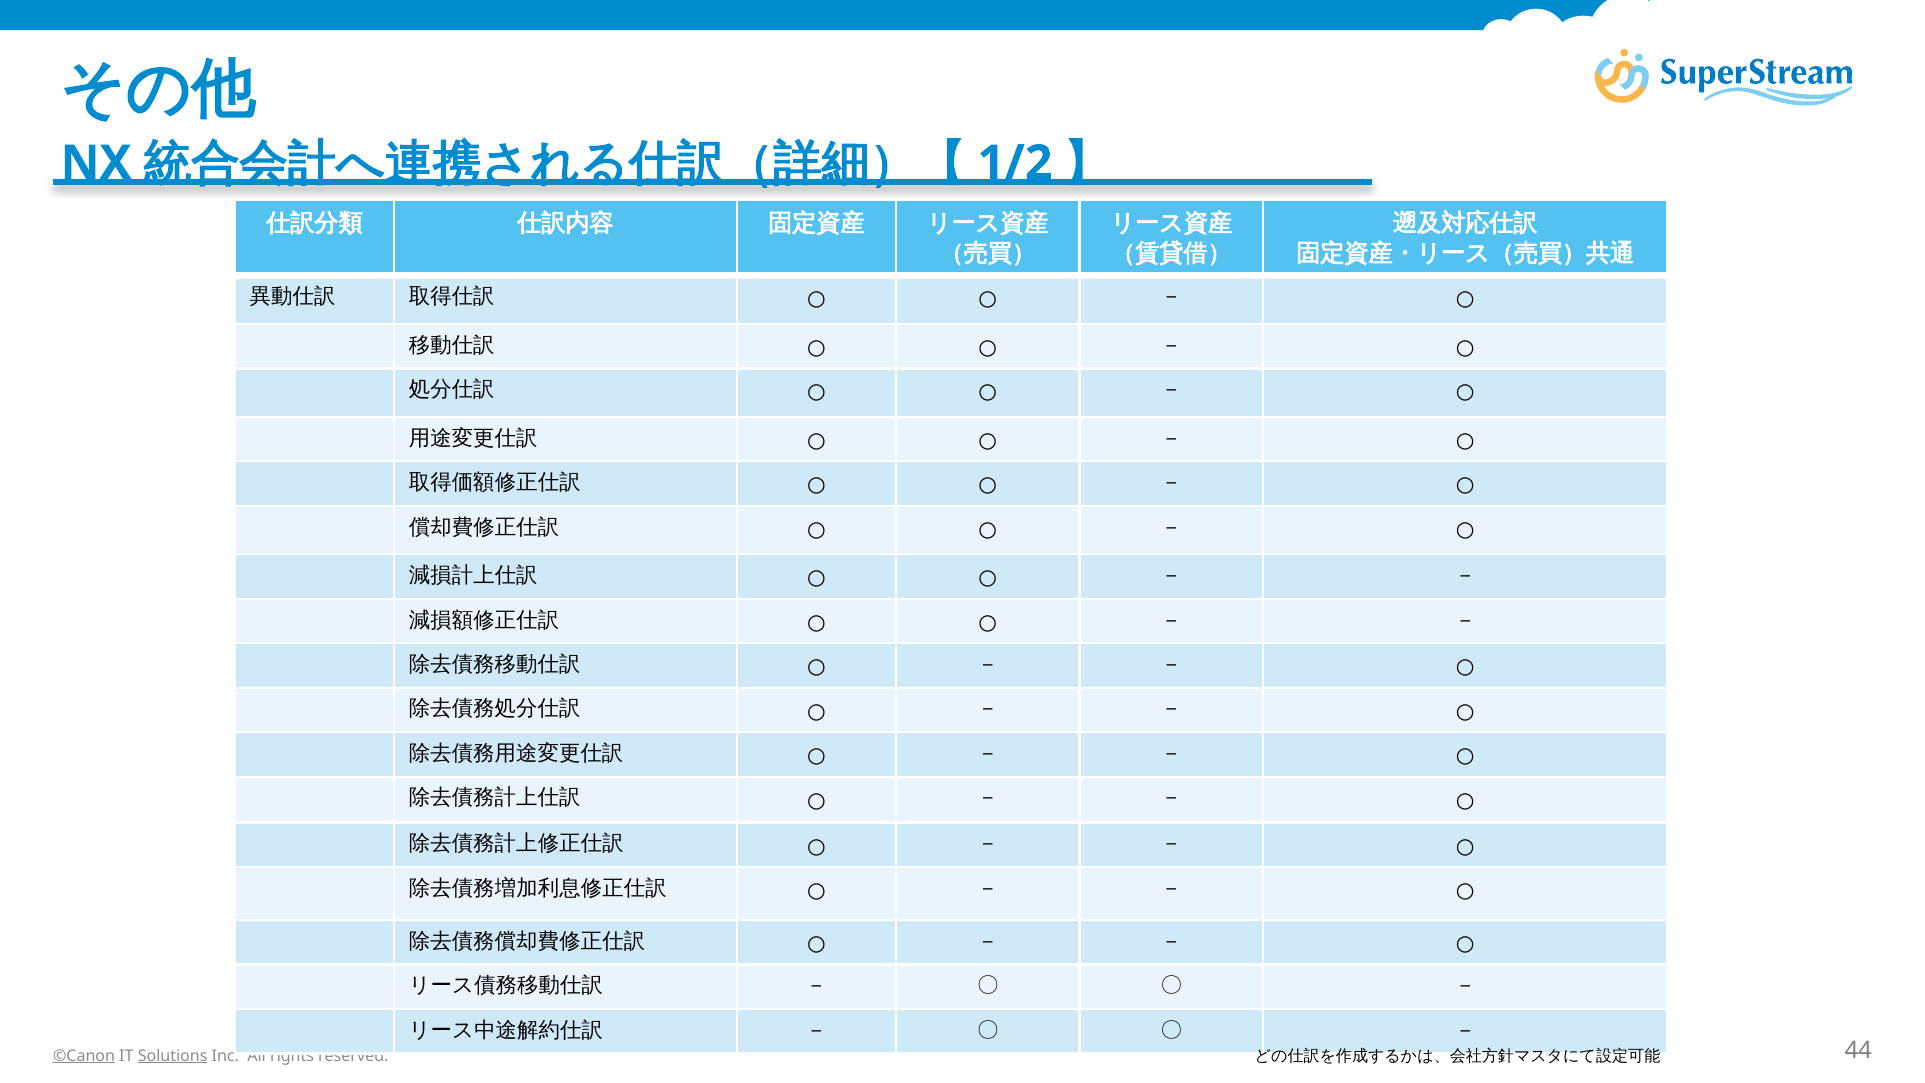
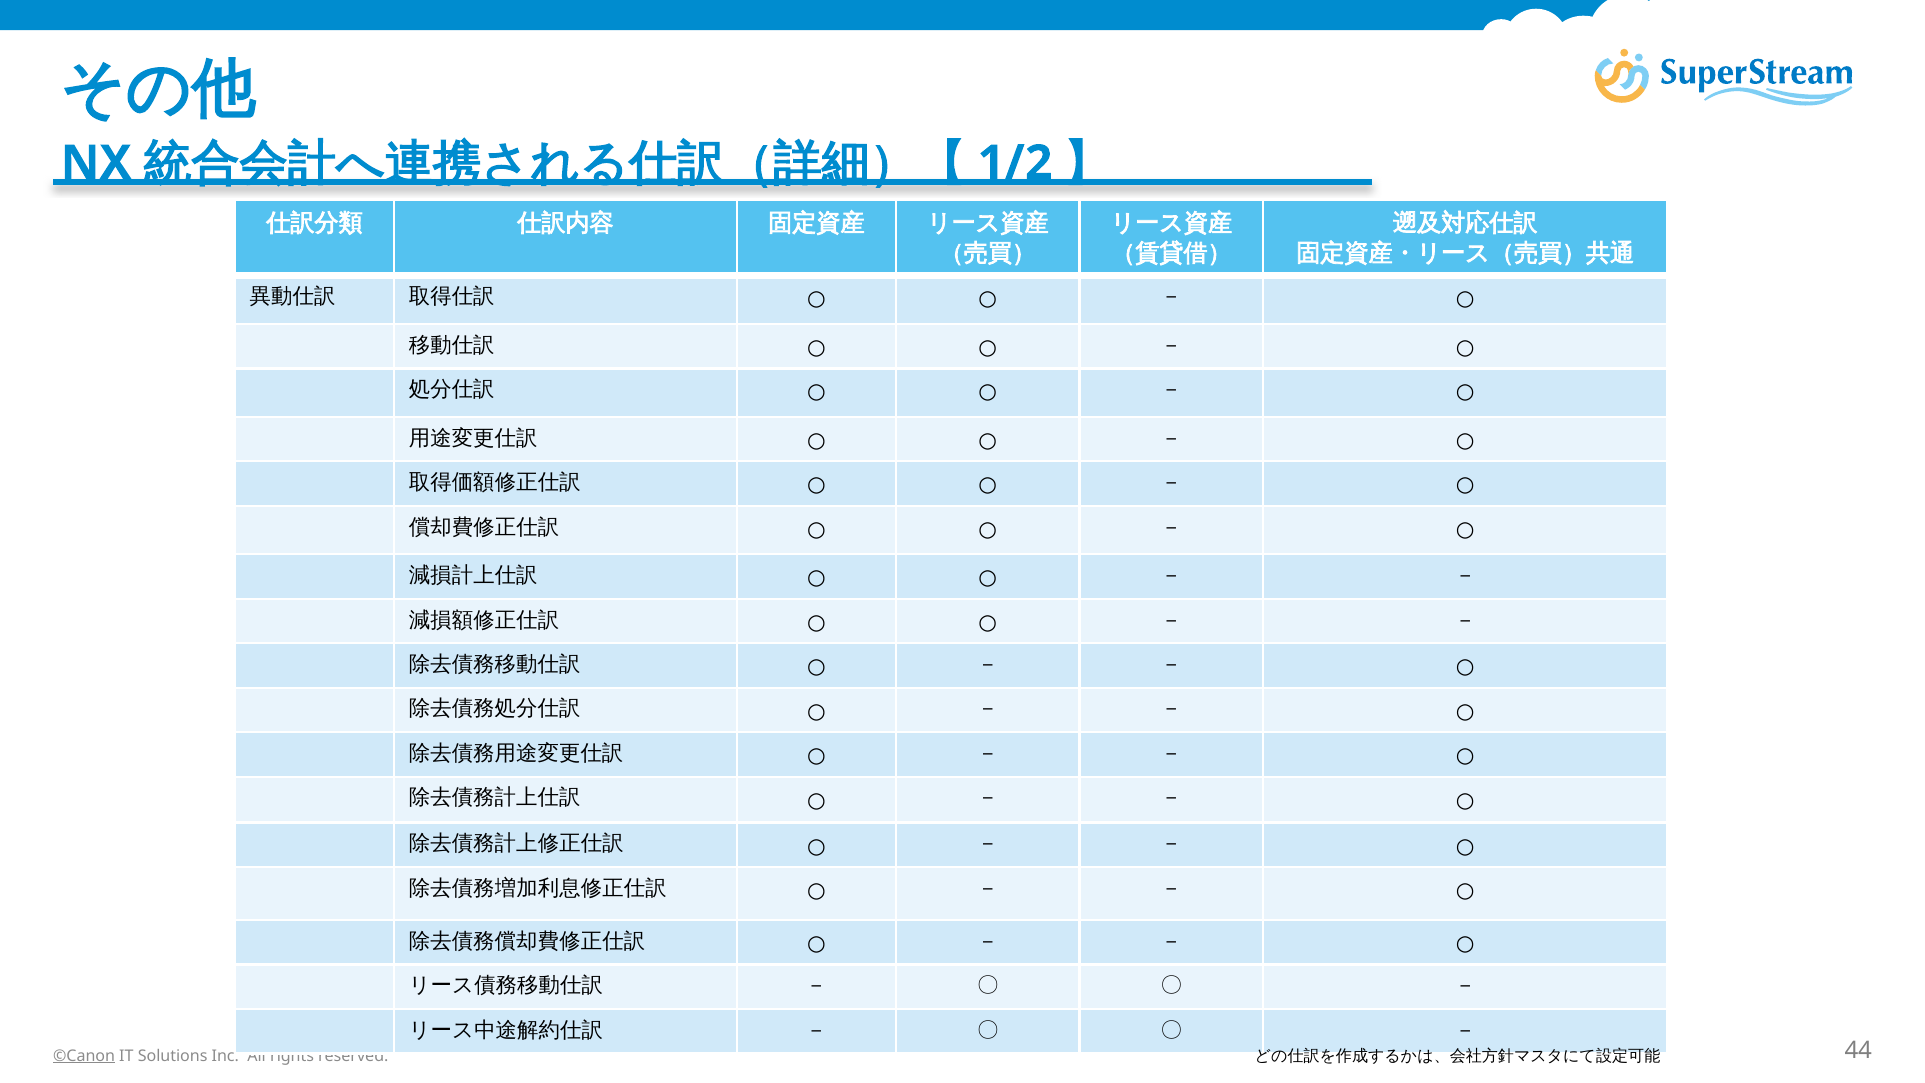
Solutions underline: present -> none
